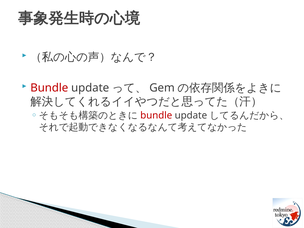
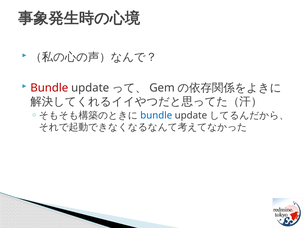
bundle at (156, 115) colour: red -> blue
